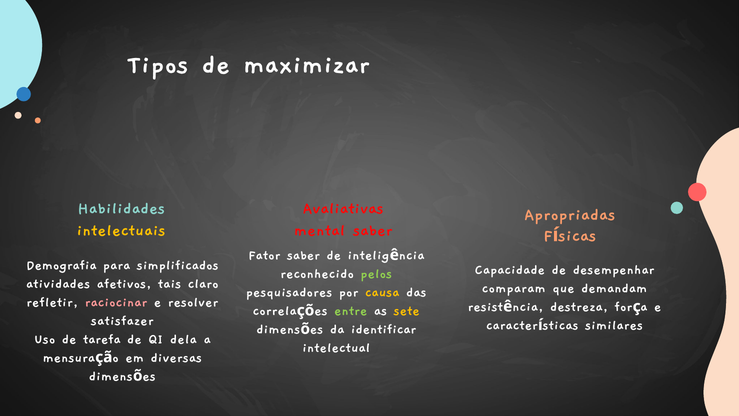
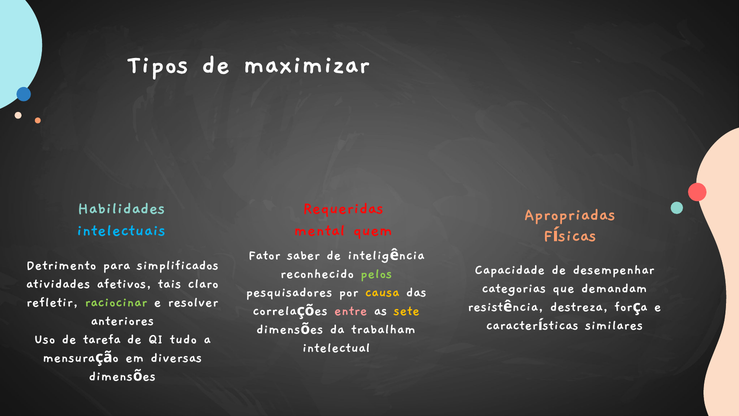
Avaliativas: Avaliativas -> Requeridas
intelectuais colour: yellow -> light blue
mental saber: saber -> quem
Demografia: Demografia -> Detrimento
comparam: comparam -> categorias
raciocinar colour: pink -> light green
entre colour: light green -> pink
satisfazer: satisfazer -> anteriores
identificar: identificar -> trabalham
dela: dela -> tudo
